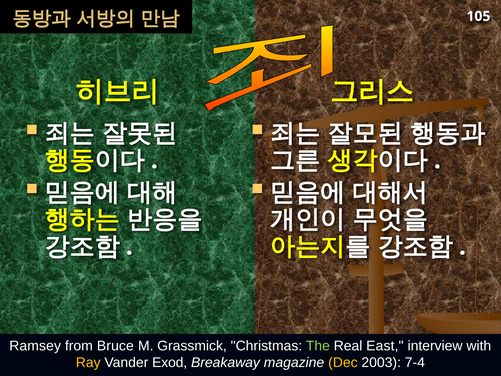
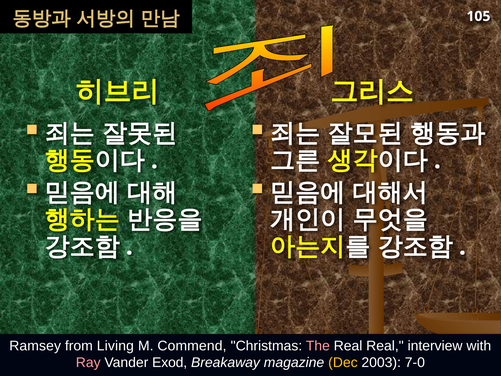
Bruce: Bruce -> Living
Grassmick: Grassmick -> Commend
The colour: light green -> pink
Real East: East -> Real
Ray colour: yellow -> pink
7-4: 7-4 -> 7-0
